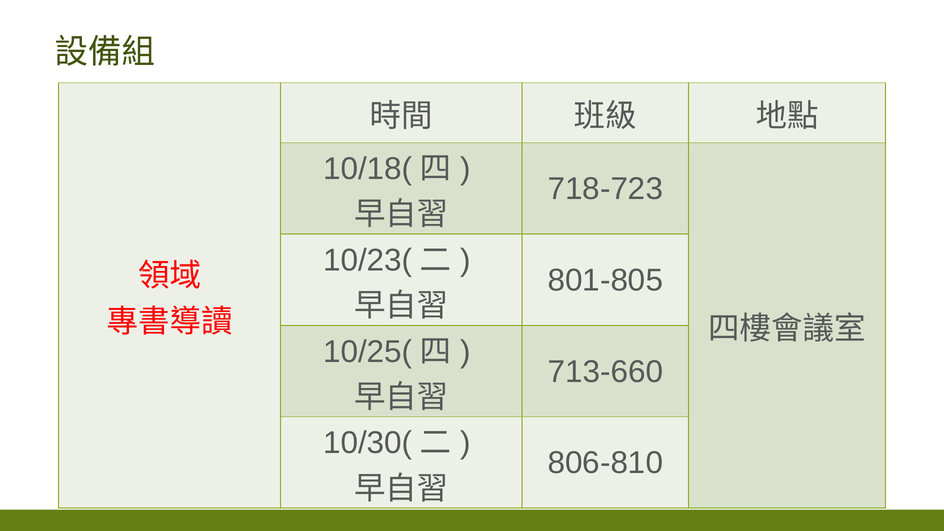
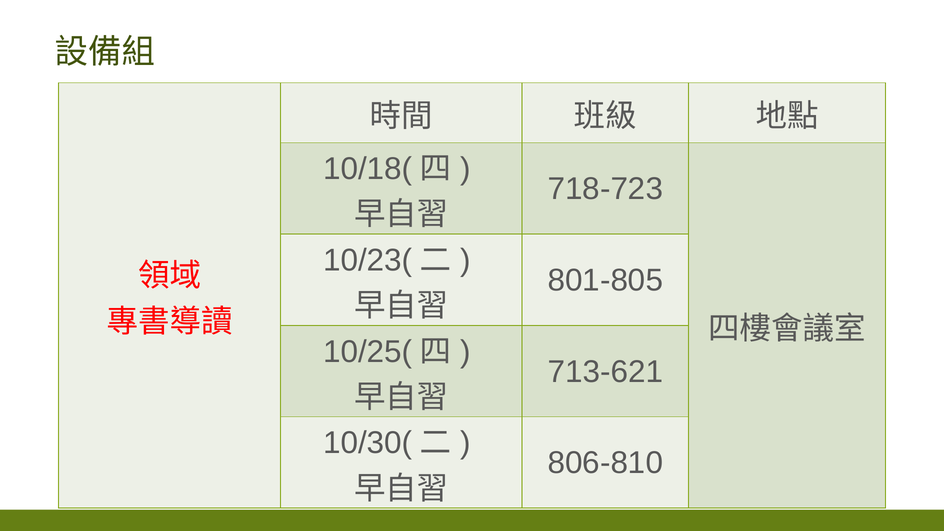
713-660: 713-660 -> 713-621
